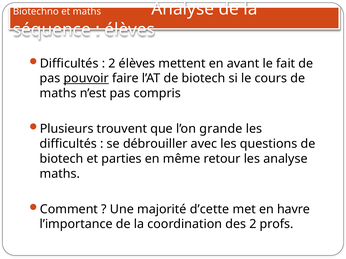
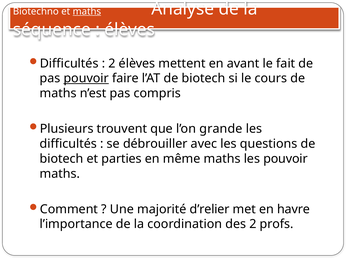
maths at (87, 11) underline: none -> present
même retour: retour -> maths
les analyse: analyse -> pouvoir
d’cette: d’cette -> d’relier
